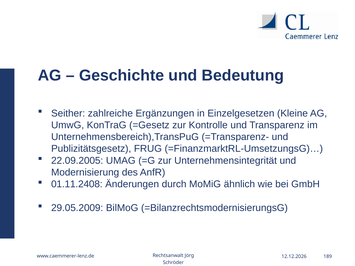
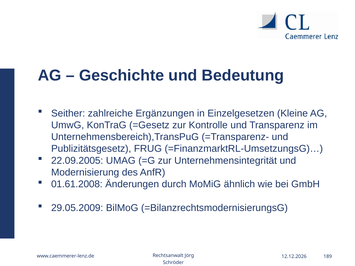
01.11.2408: 01.11.2408 -> 01.61.2008
